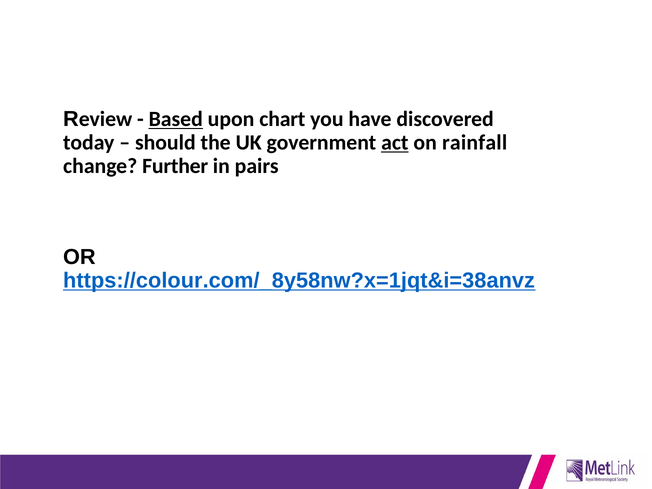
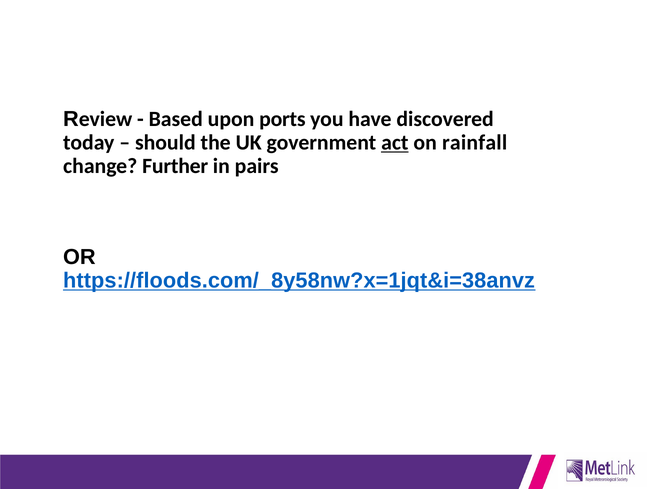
Based underline: present -> none
chart: chart -> ports
https://colour.com/_8y58nw?x=1jqt&i=38anvz: https://colour.com/_8y58nw?x=1jqt&i=38anvz -> https://floods.com/_8y58nw?x=1jqt&i=38anvz
